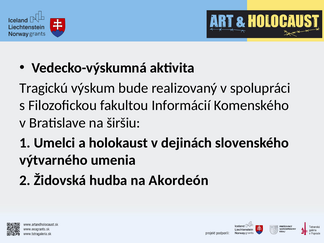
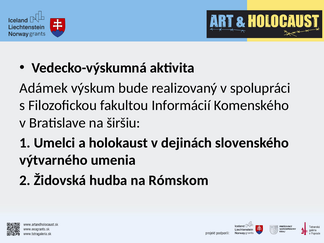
Tragickú: Tragickú -> Adámek
Akordeón: Akordeón -> Rómskom
